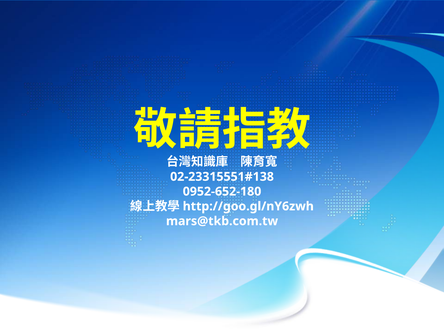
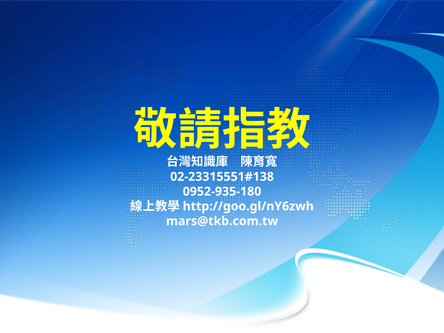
0952-652-180: 0952-652-180 -> 0952-935-180
